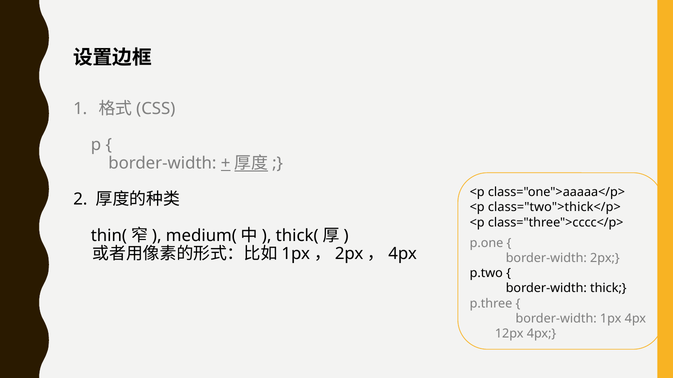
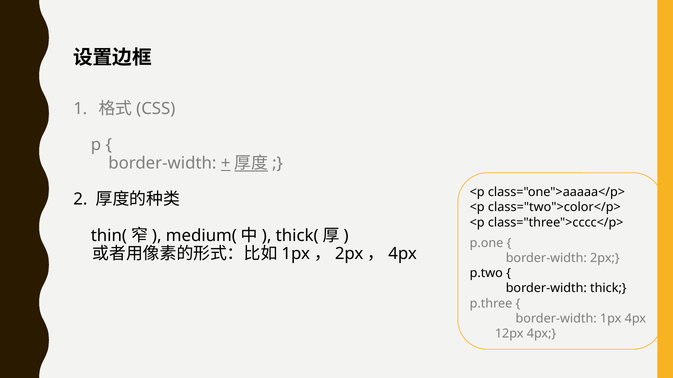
class="two">thick</p>: class="two">thick</p> -> class="two">color</p>
